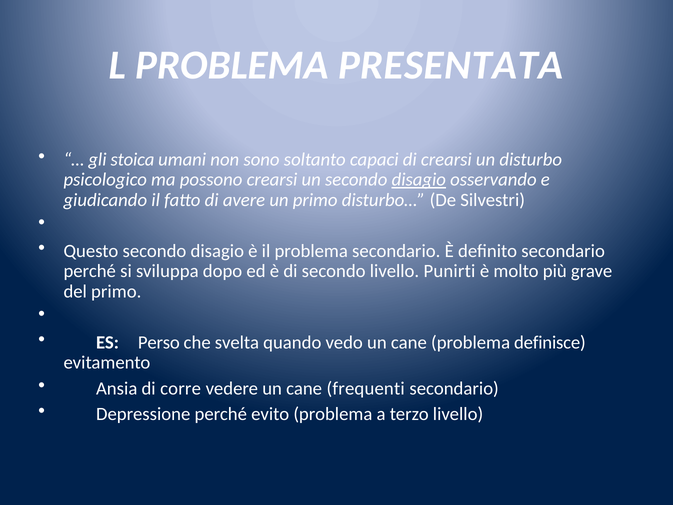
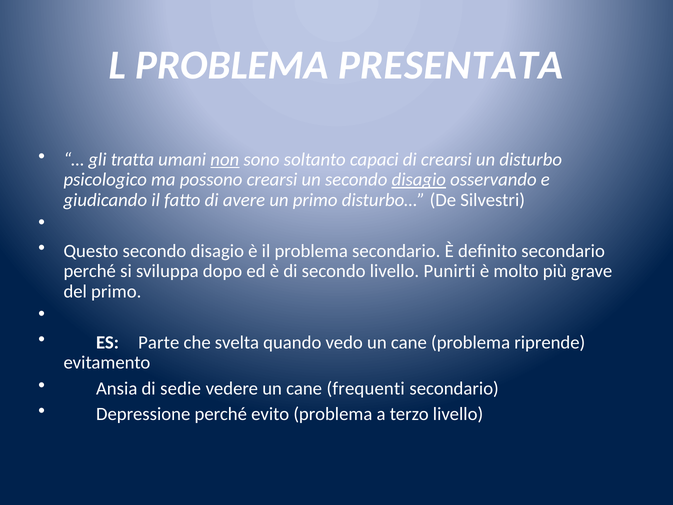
stoica: stoica -> tratta
non underline: none -> present
Perso: Perso -> Parte
definisce: definisce -> riprende
corre: corre -> sedie
